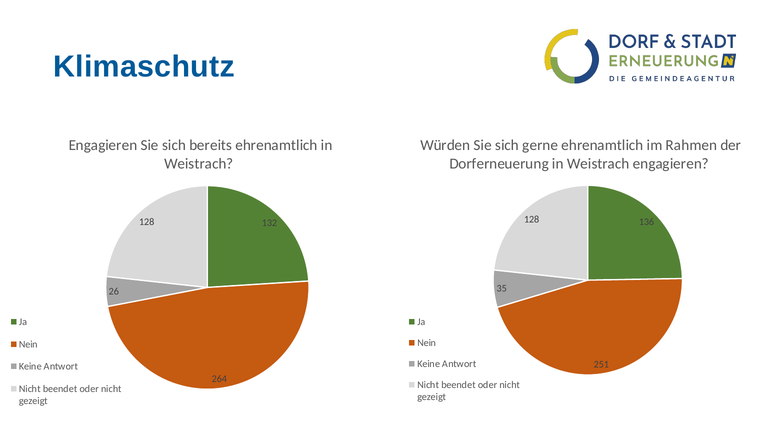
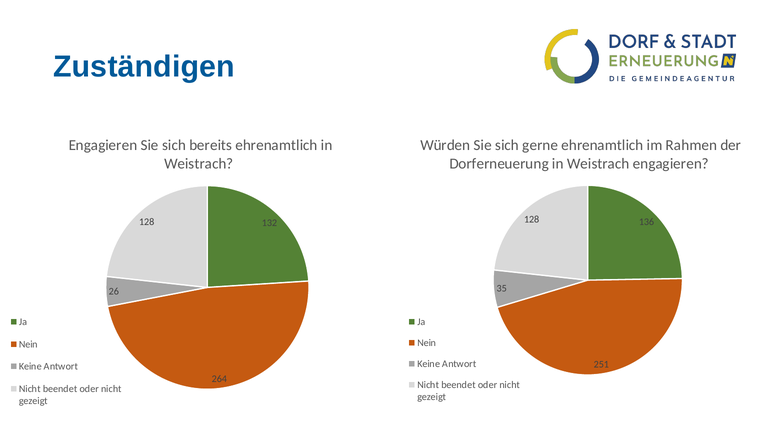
Klimaschutz: Klimaschutz -> Zuständigen
